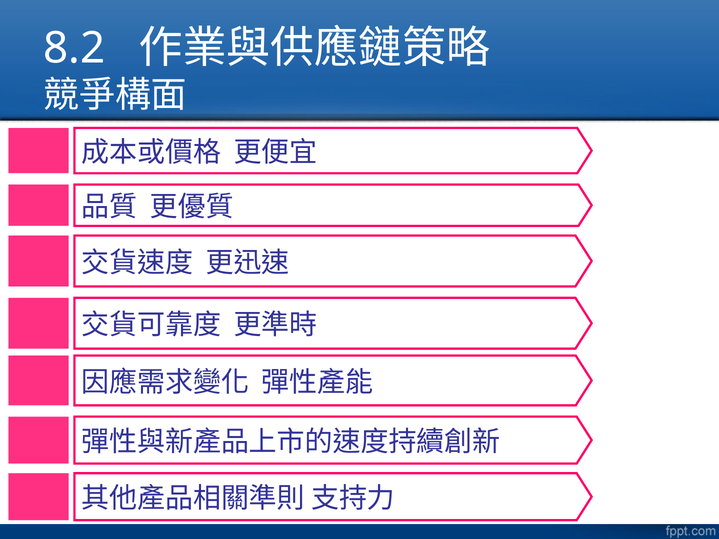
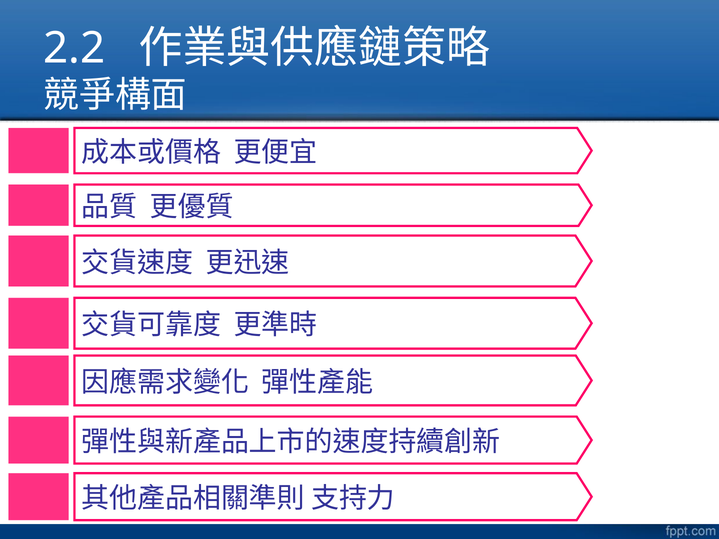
8.2: 8.2 -> 2.2
